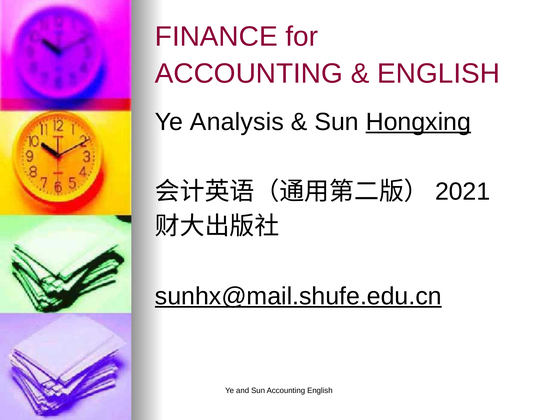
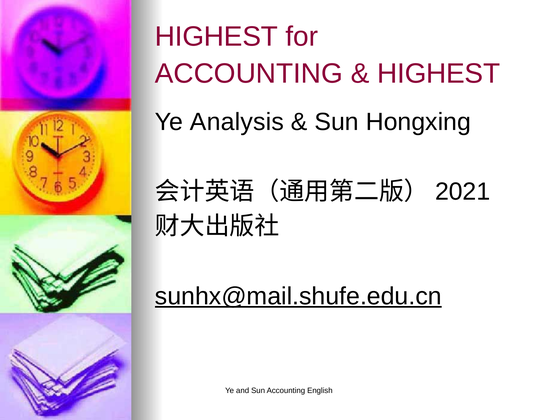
FINANCE at (216, 36): FINANCE -> HIGHEST
ENGLISH at (439, 73): ENGLISH -> HIGHEST
Hongxing underline: present -> none
